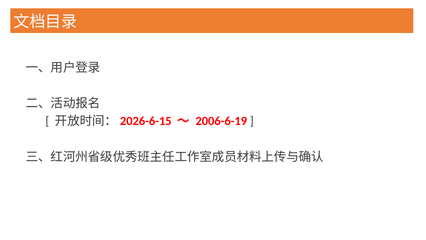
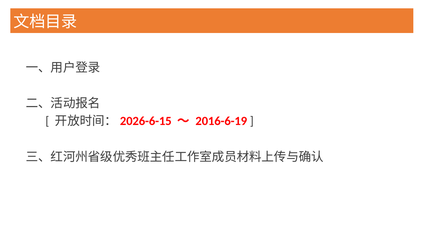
2006-6-19: 2006-6-19 -> 2016-6-19
